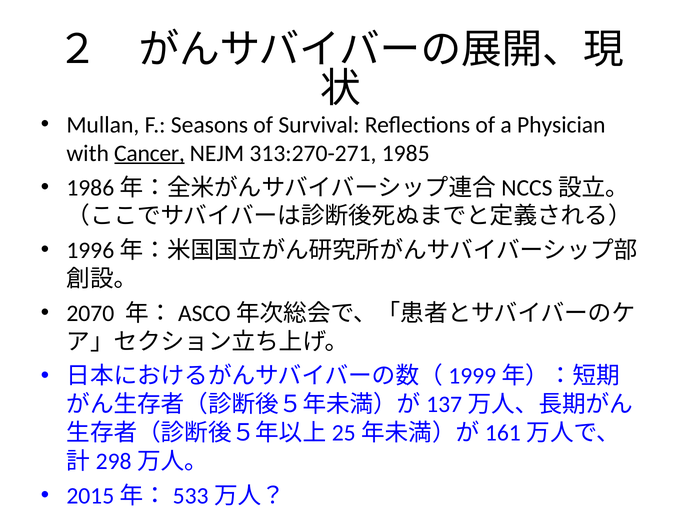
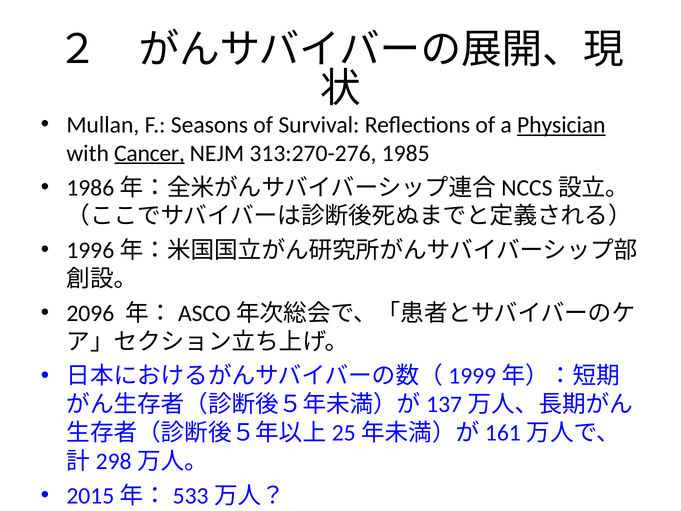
Physician underline: none -> present
313:270-271: 313:270-271 -> 313:270-276
2070: 2070 -> 2096
